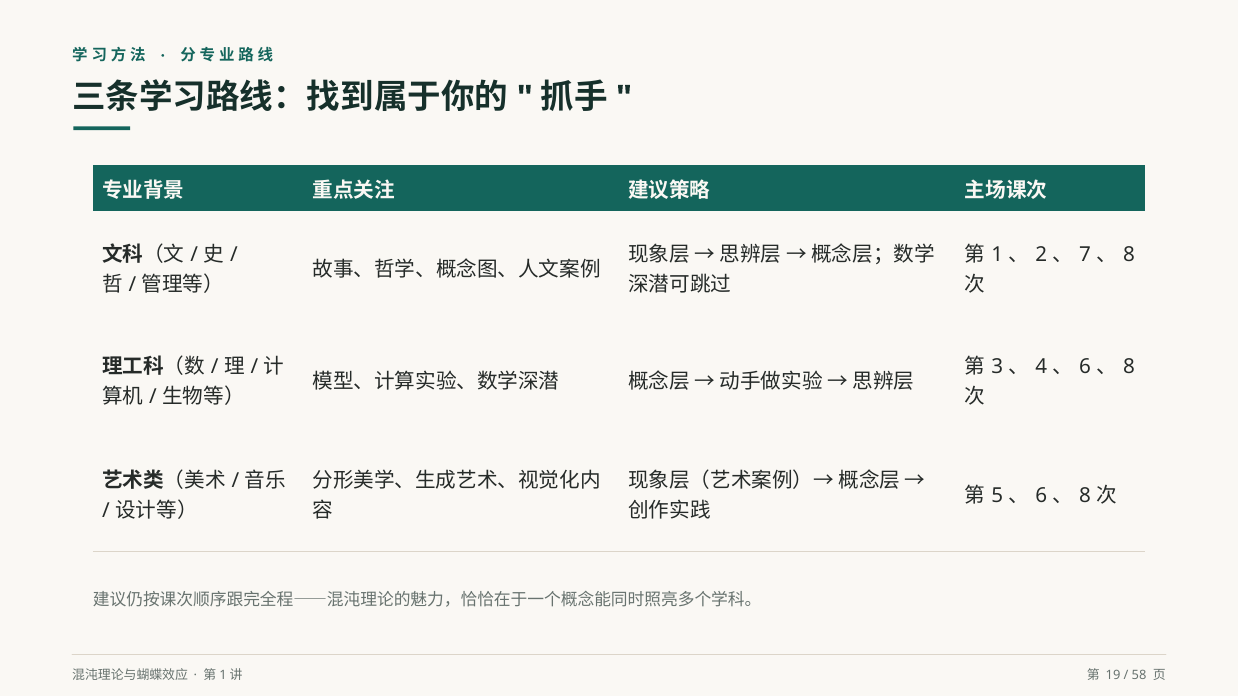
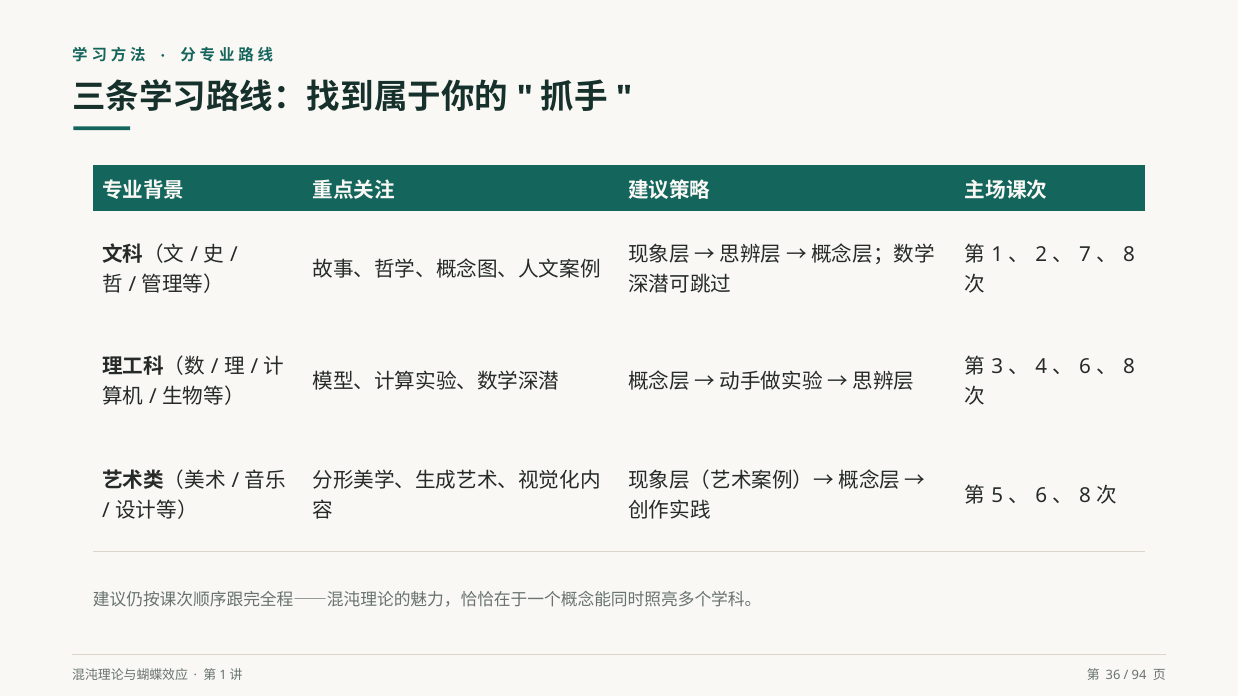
19: 19 -> 36
58: 58 -> 94
